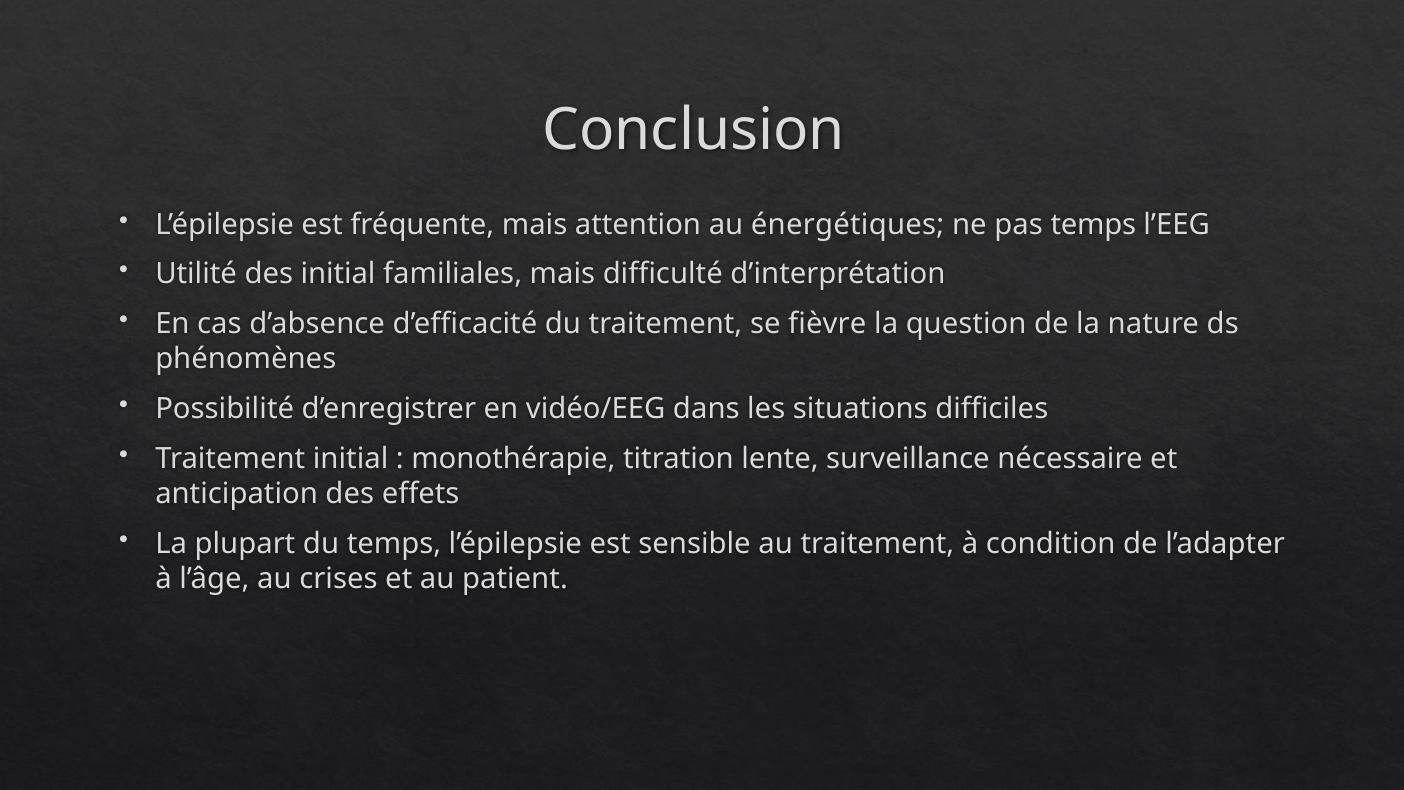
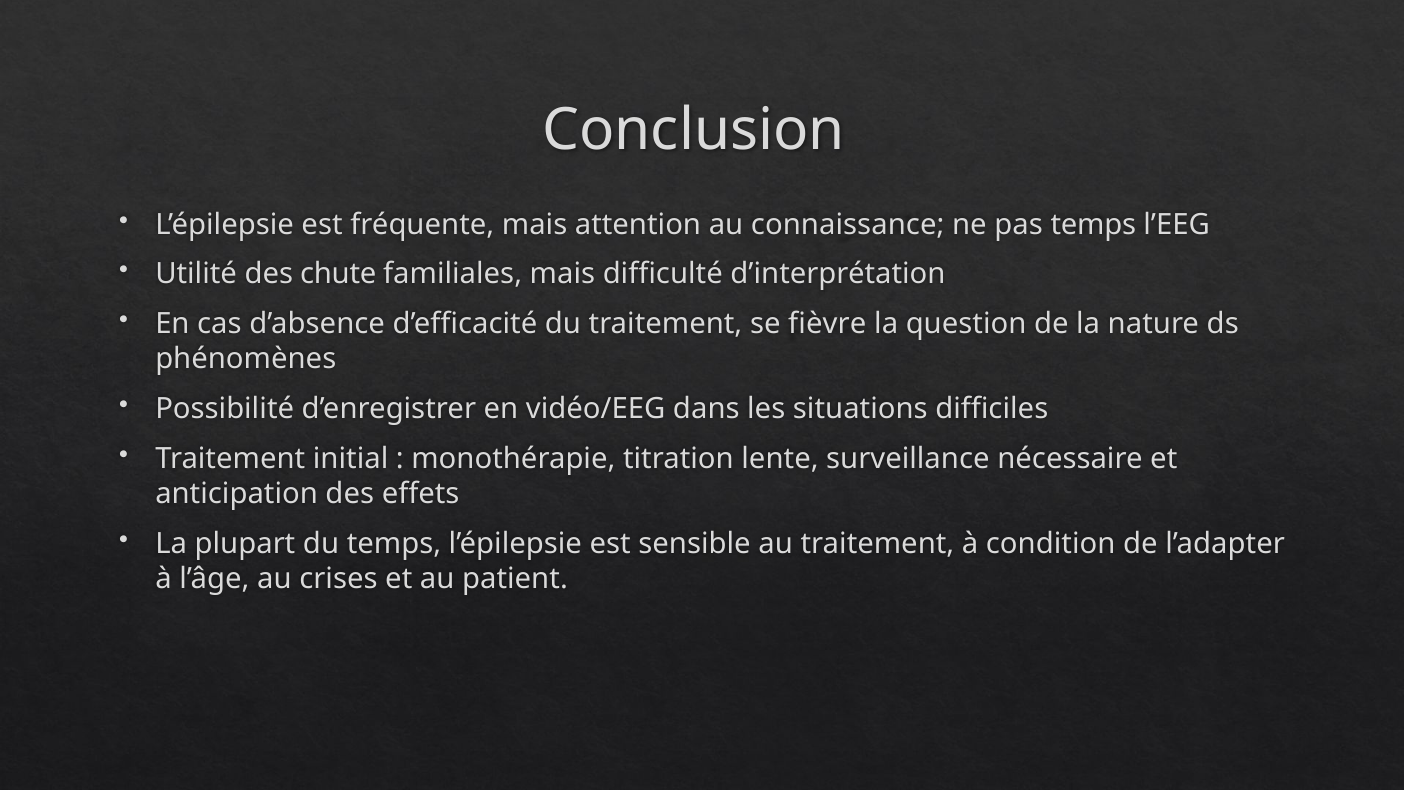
énergétiques: énergétiques -> connaissance
des initial: initial -> chute
